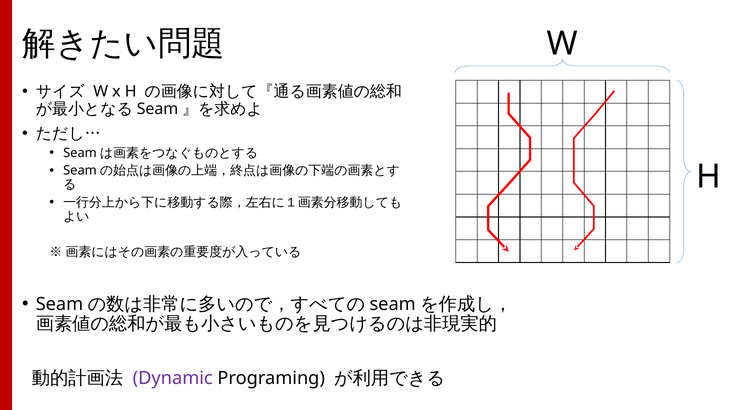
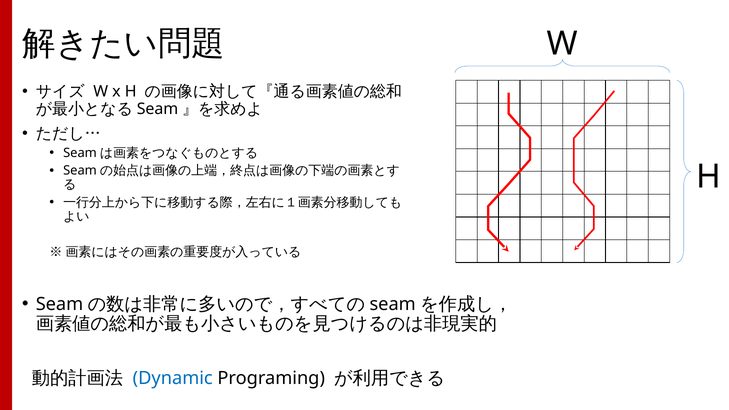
Dynamic colour: purple -> blue
